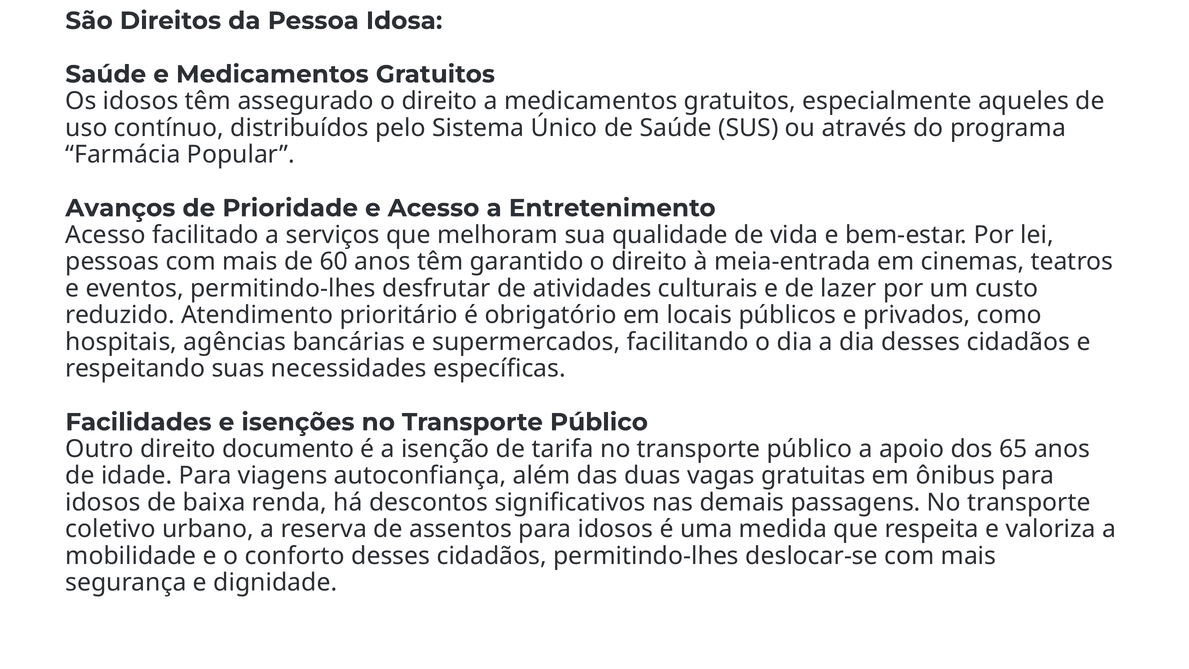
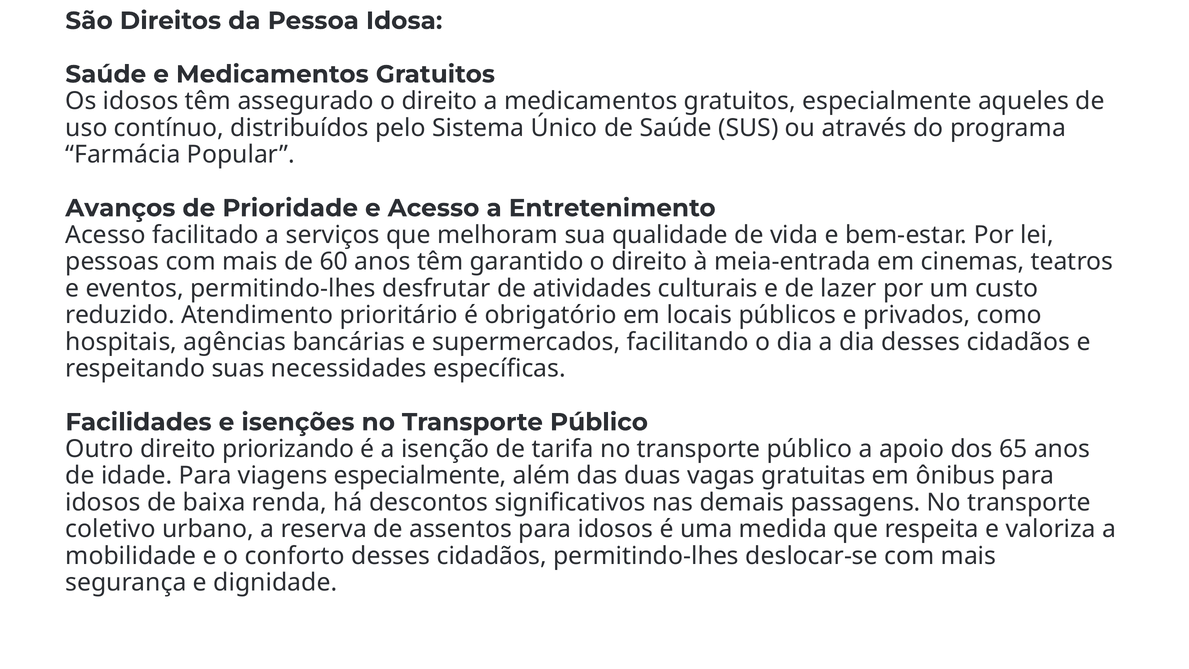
documento: documento -> priorizando
viagens autoconfiança: autoconfiança -> especialmente
